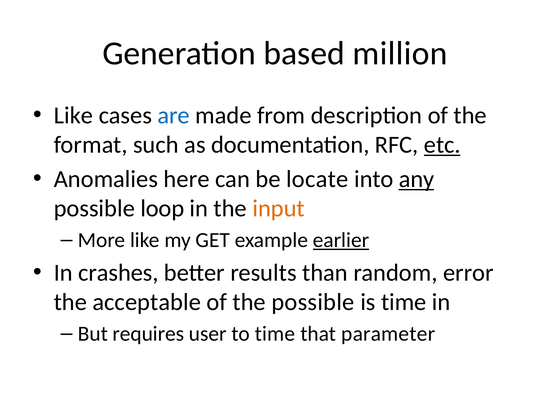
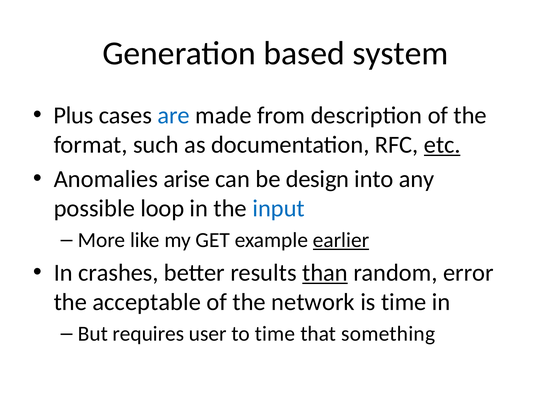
million: million -> system
Like at (73, 116): Like -> Plus
here: here -> arise
locate: locate -> design
any underline: present -> none
input colour: orange -> blue
than underline: none -> present
the possible: possible -> network
parameter: parameter -> something
